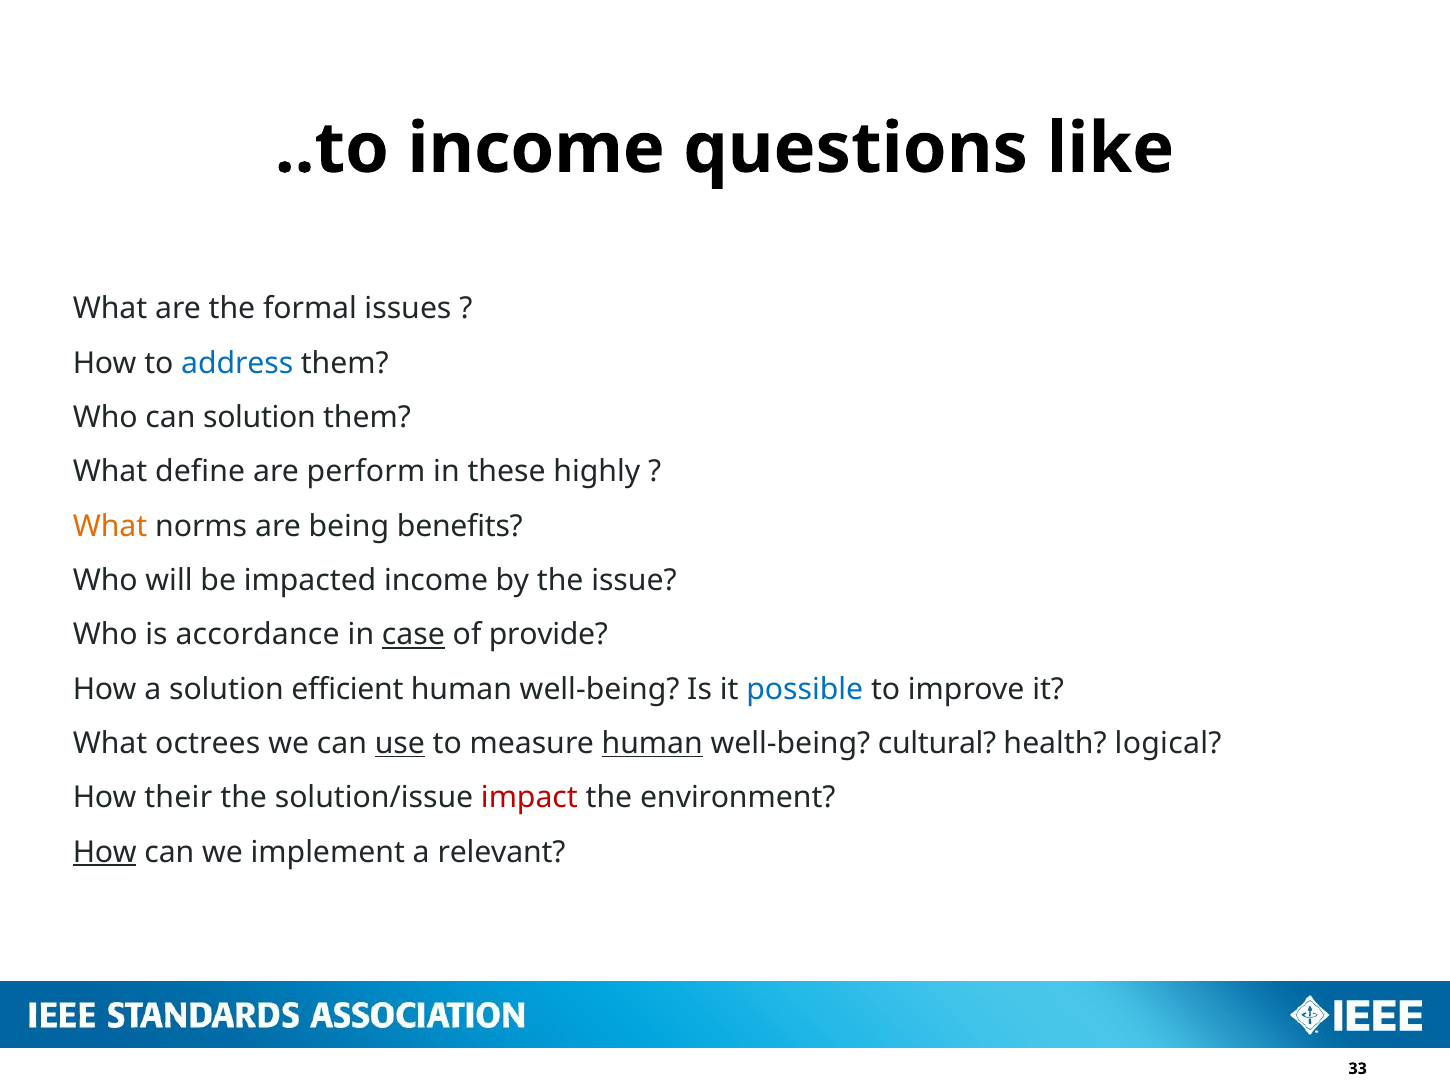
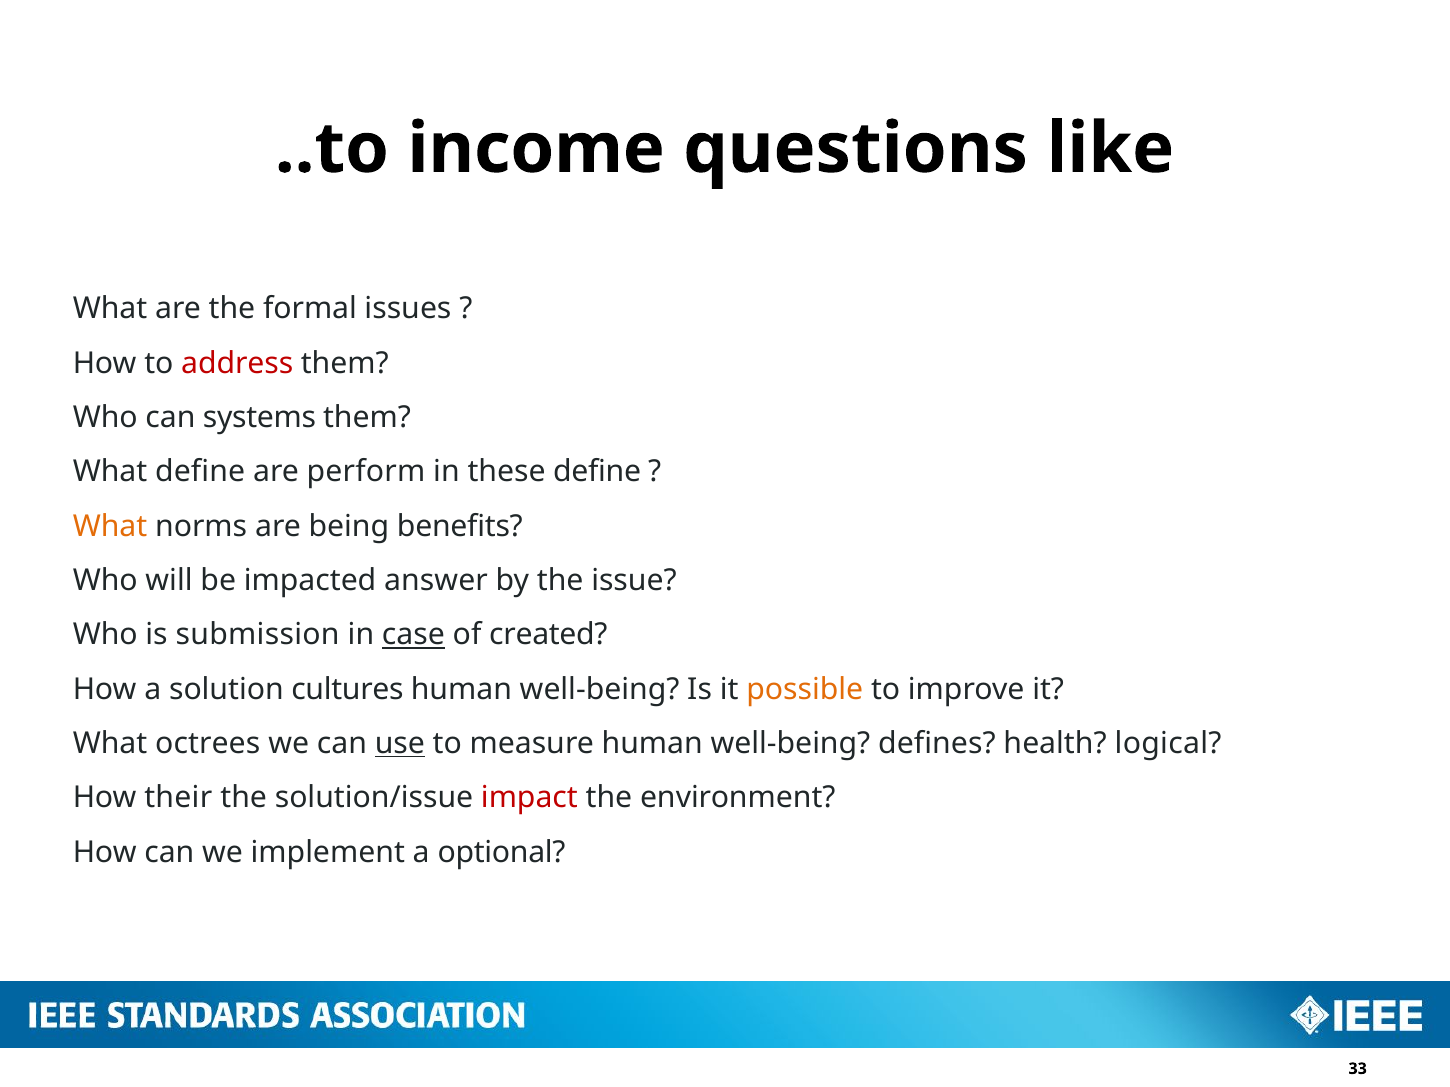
address colour: blue -> red
can solution: solution -> systems
these highly: highly -> define
impacted income: income -> answer
accordance: accordance -> submission
provide: provide -> created
efficient: efficient -> cultures
possible colour: blue -> orange
human at (652, 744) underline: present -> none
cultural: cultural -> defines
How at (105, 853) underline: present -> none
relevant: relevant -> optional
